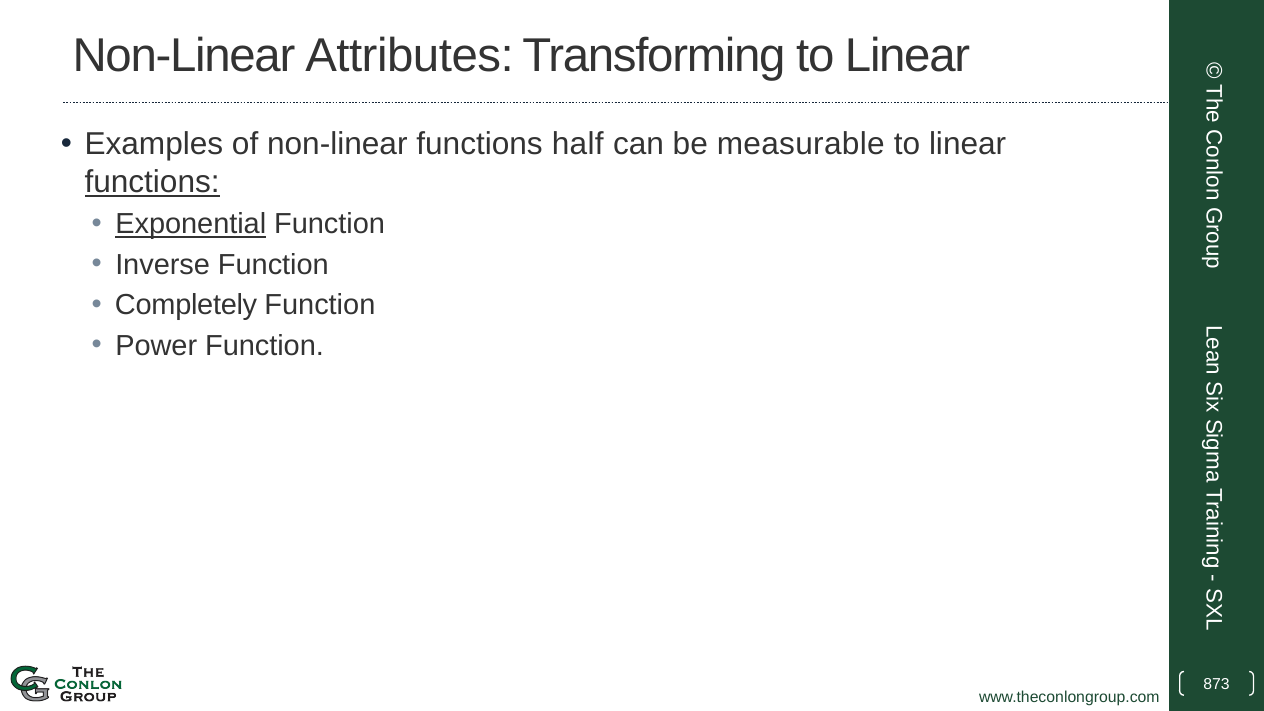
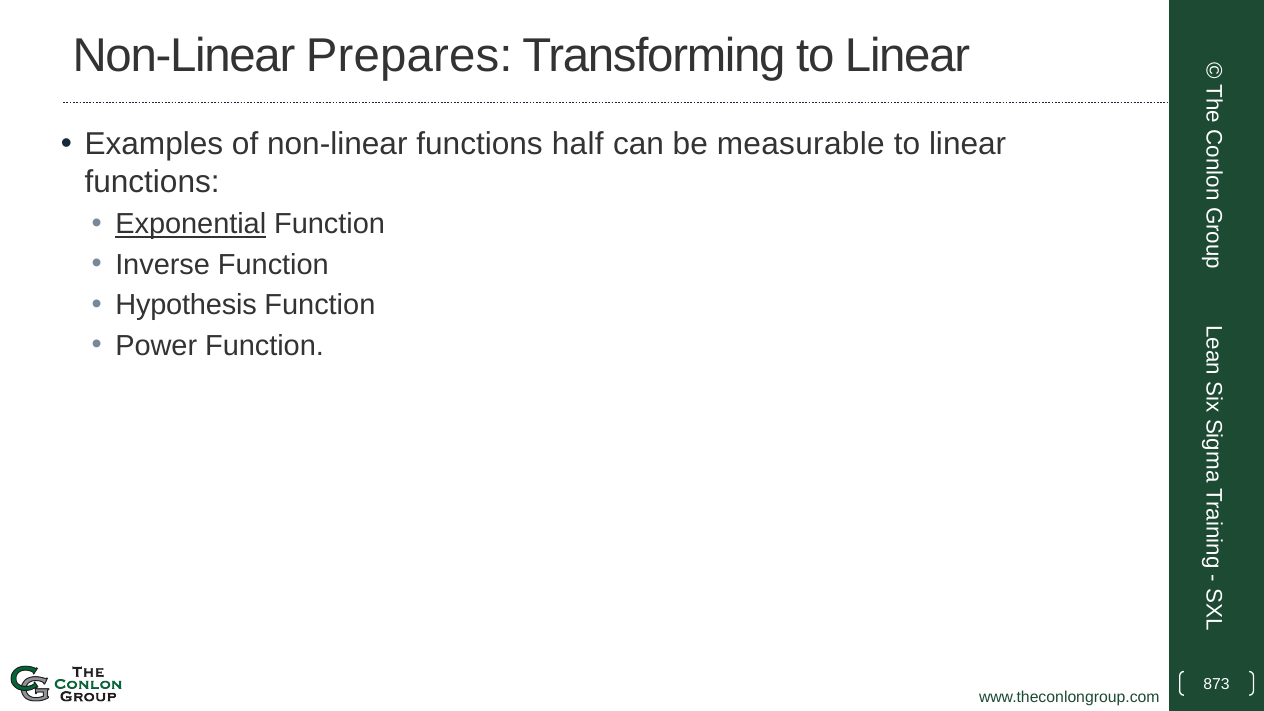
Attributes: Attributes -> Prepares
functions at (152, 182) underline: present -> none
Completely: Completely -> Hypothesis
